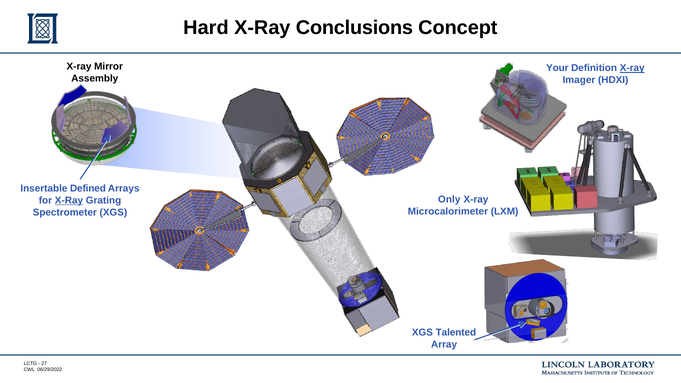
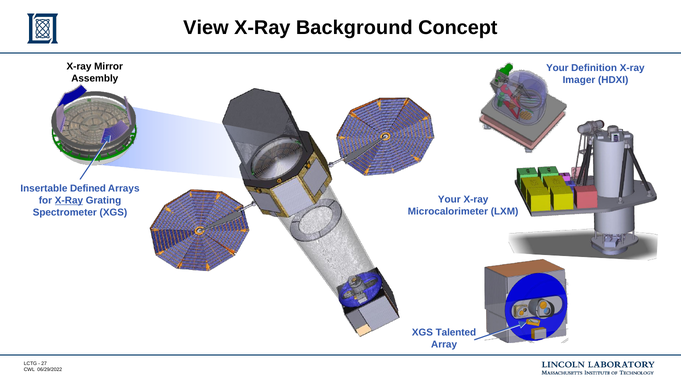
Hard: Hard -> View
Conclusions: Conclusions -> Background
X-ray at (632, 68) underline: present -> none
Only at (449, 200): Only -> Your
